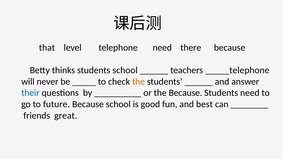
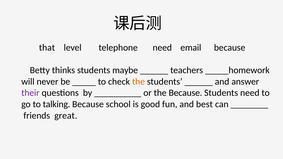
there: there -> email
students school: school -> maybe
_____telephone: _____telephone -> _____homework
their colour: blue -> purple
future: future -> talking
